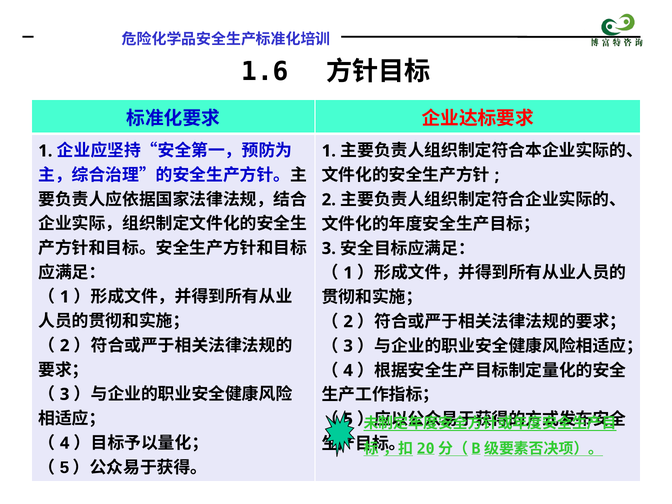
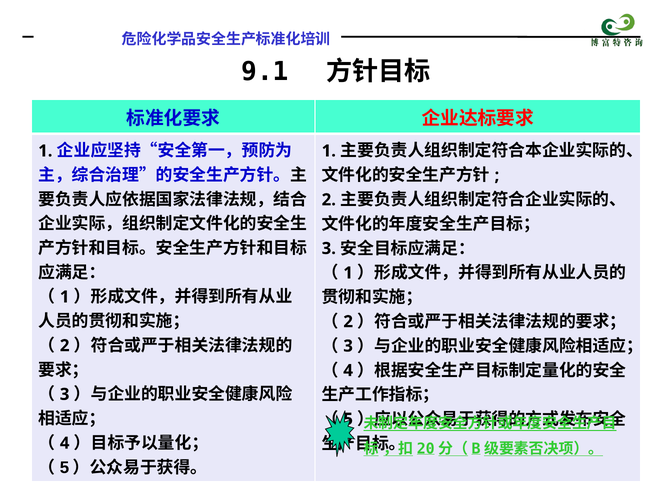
1.6: 1.6 -> 9.1
